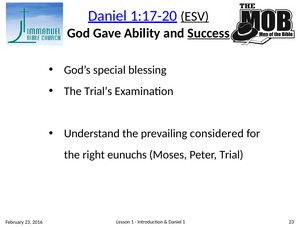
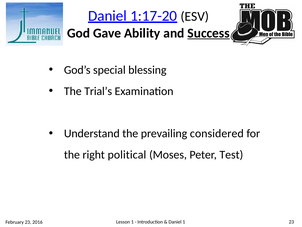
ESV underline: present -> none
eunuchs: eunuchs -> political
Trial: Trial -> Test
